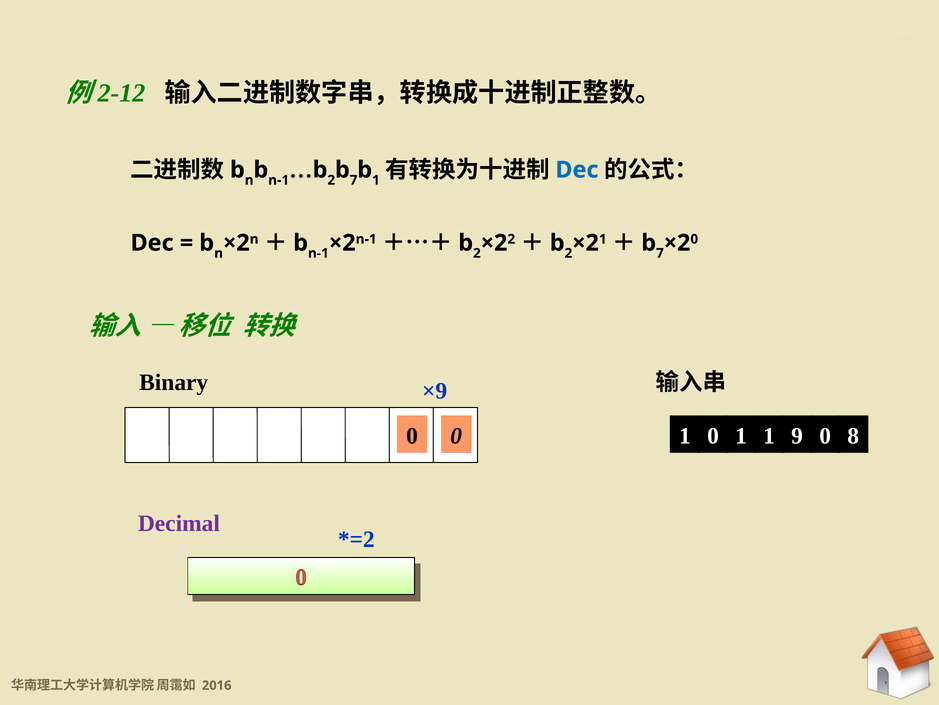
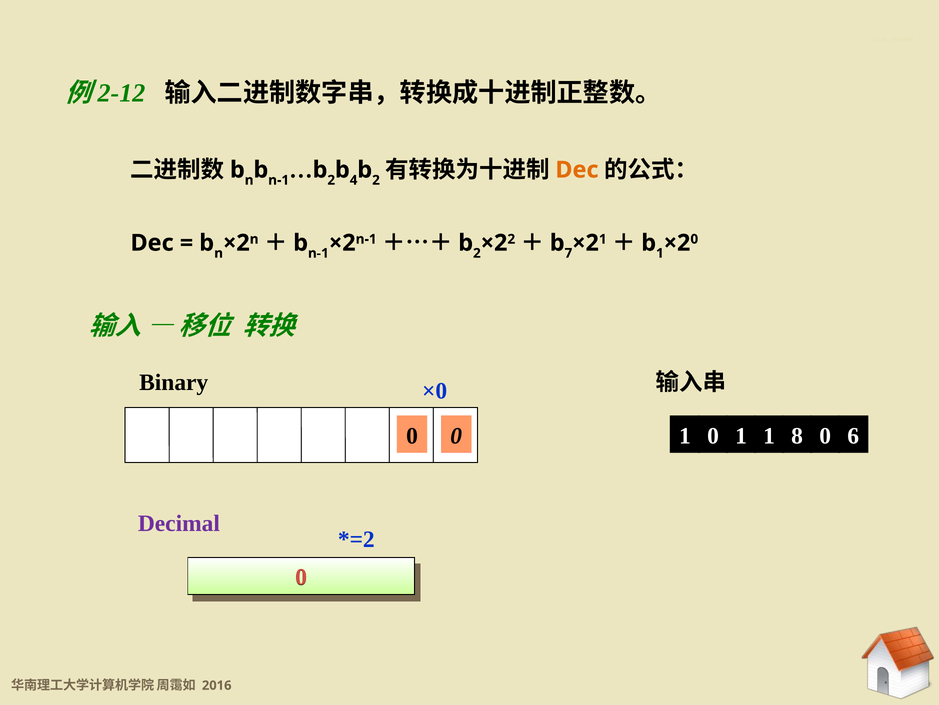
7 at (354, 180): 7 -> 4
1 at (376, 180): 1 -> 2
Dec at (577, 170) colour: blue -> orange
2 at (568, 253): 2 -> 7
7 at (660, 253): 7 -> 1
×9: ×9 -> ×0
9: 9 -> 8
8: 8 -> 6
